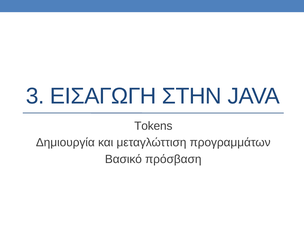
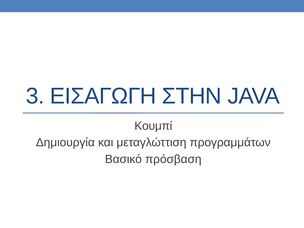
Tokens: Tokens -> Κουμπί
